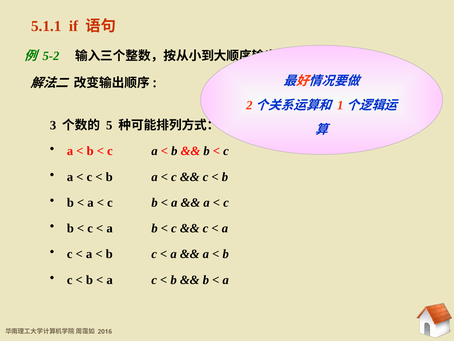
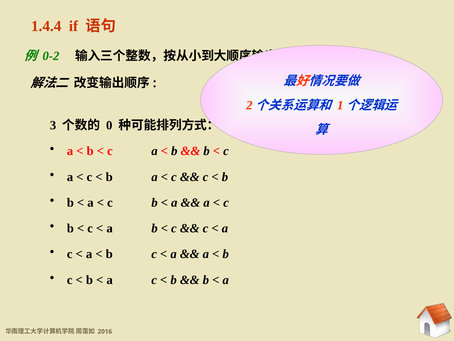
5.1.1: 5.1.1 -> 1.4.4
5-2: 5-2 -> 0-2
5: 5 -> 0
